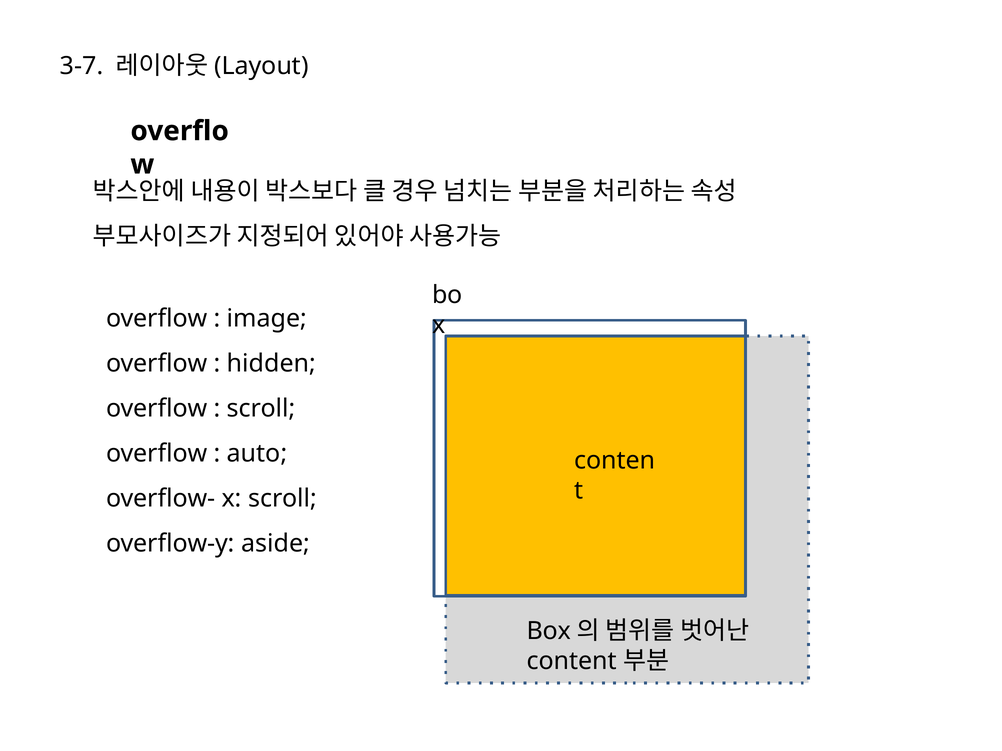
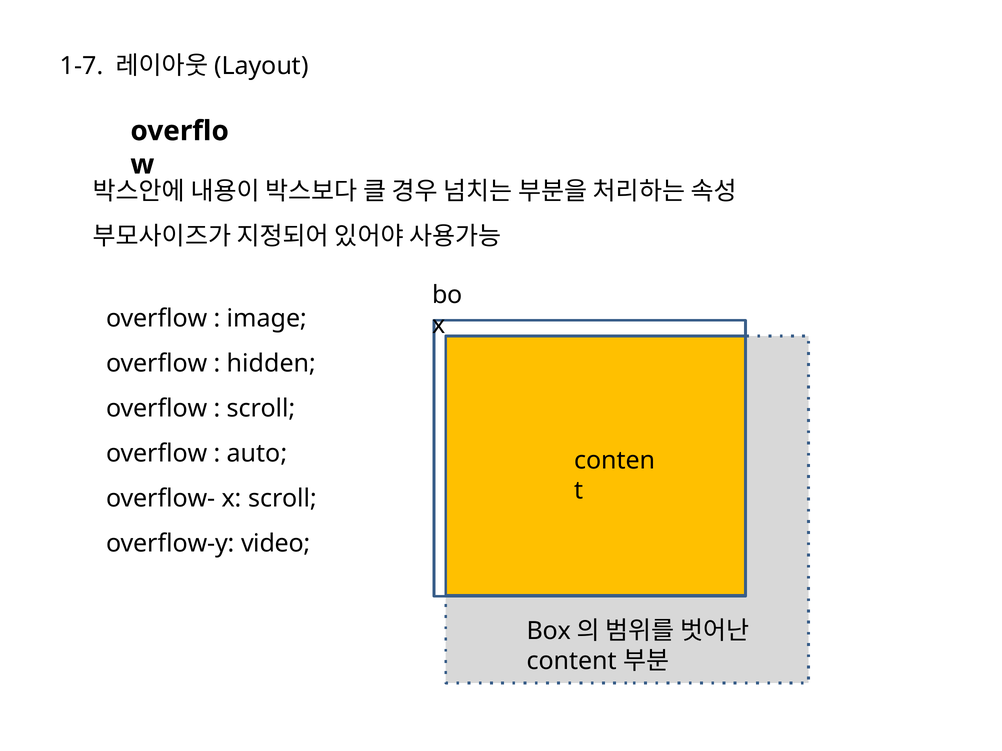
3-7: 3-7 -> 1-7
aside: aside -> video
